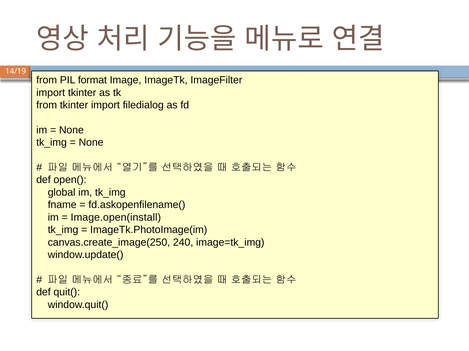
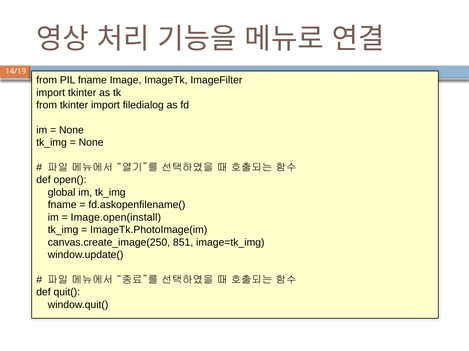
PIL format: format -> fname
240: 240 -> 851
